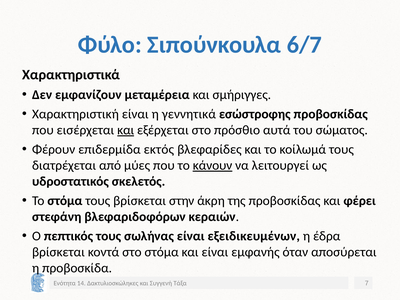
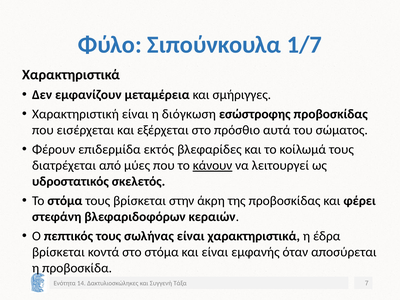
6/7: 6/7 -> 1/7
γεννητικά: γεννητικά -> διόγκωση
και at (126, 130) underline: present -> none
είναι εξειδικευμένων: εξειδικευμένων -> χαρακτηριστικά
